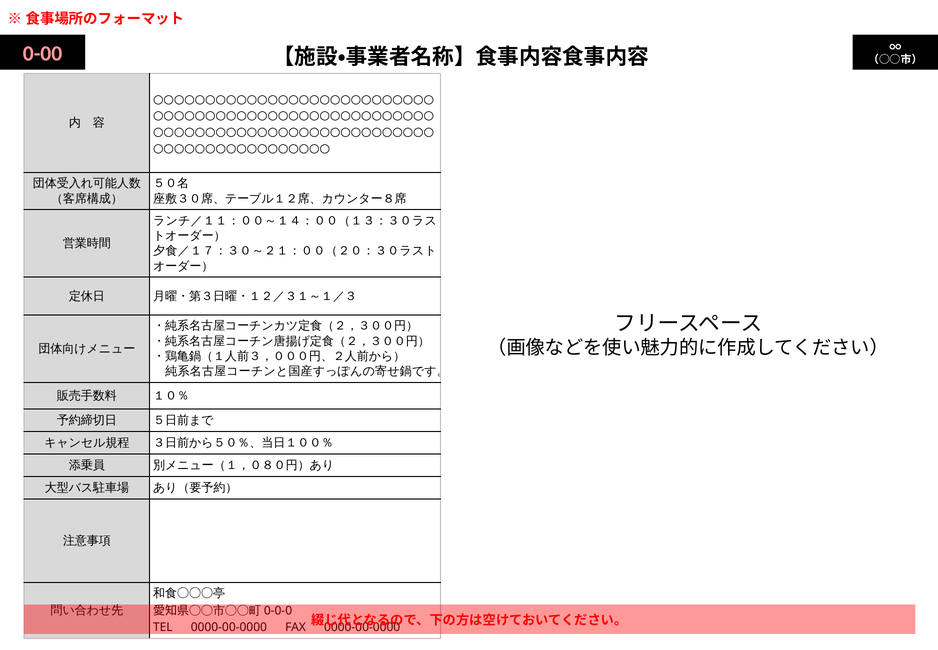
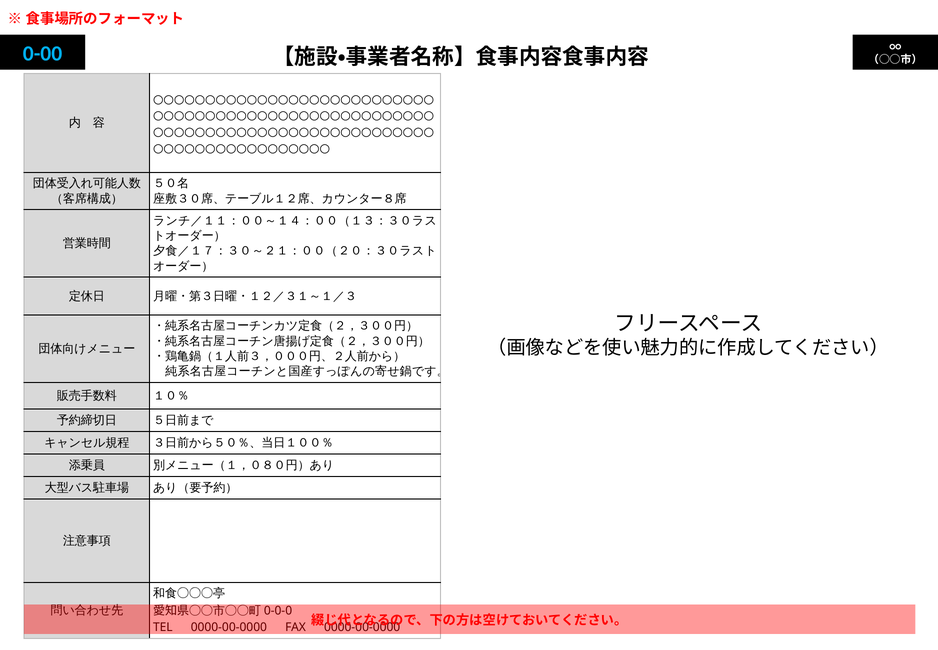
0-00 colour: pink -> light blue
